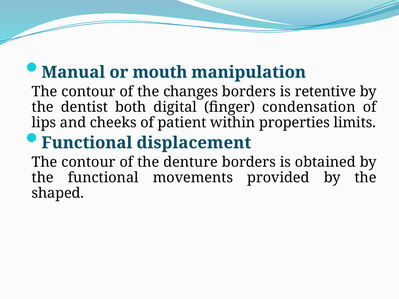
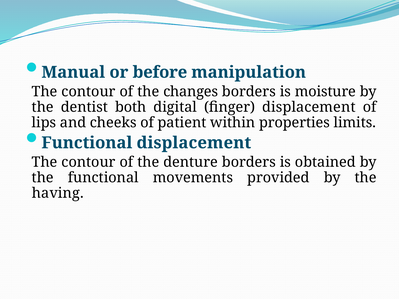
mouth: mouth -> before
retentive: retentive -> moisture
finger condensation: condensation -> displacement
shaped: shaped -> having
